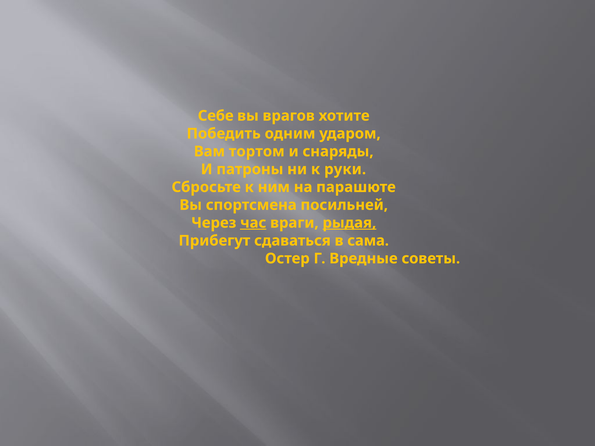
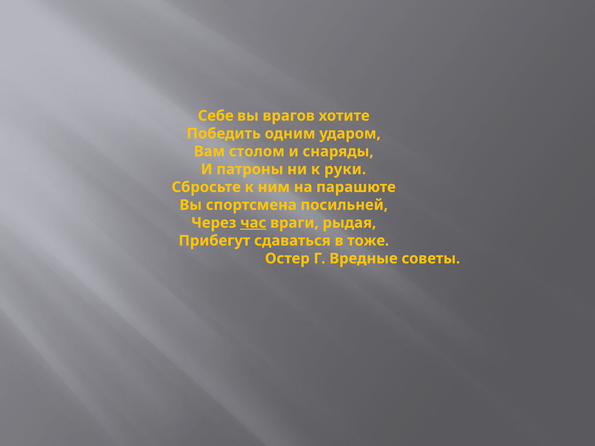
тортом: тортом -> столом
рыдая underline: present -> none
сама: сама -> тоже
